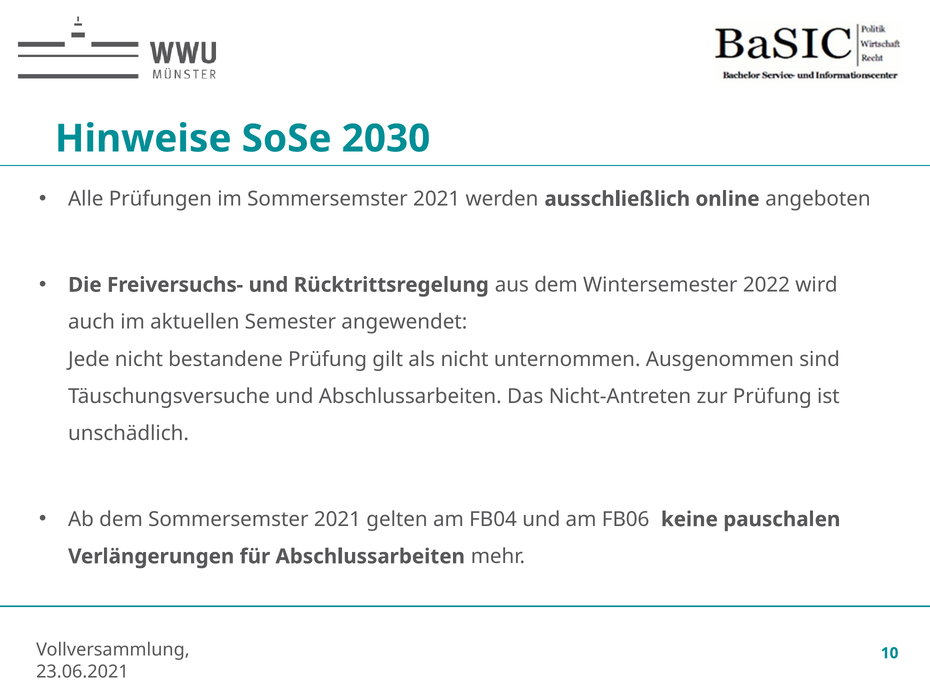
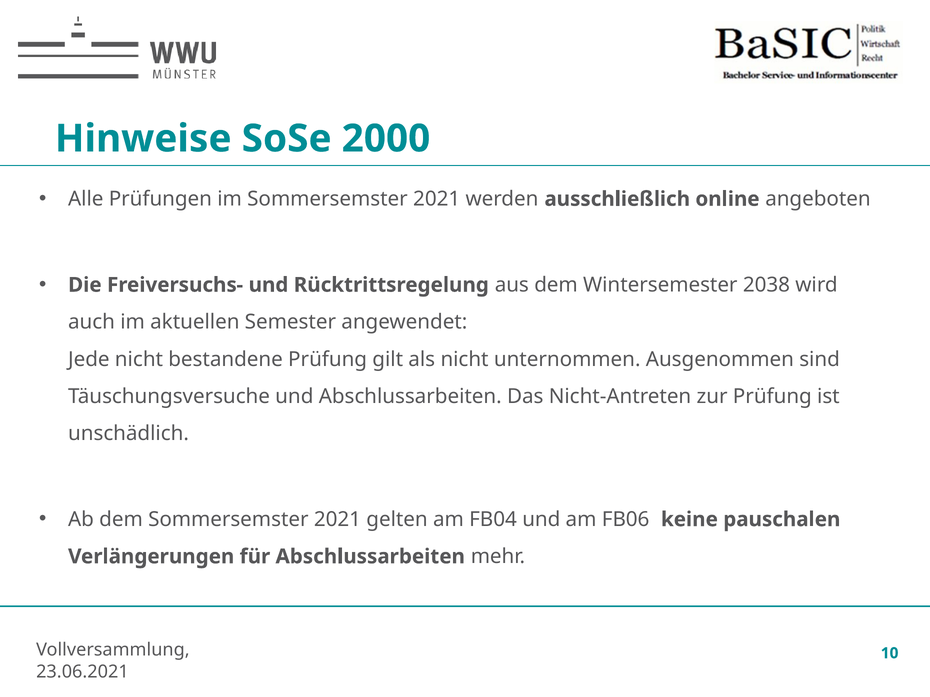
2030: 2030 -> 2000
2022: 2022 -> 2038
